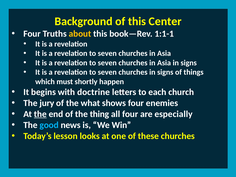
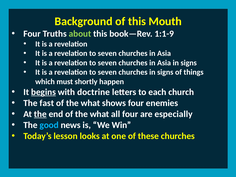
Center: Center -> Mouth
about colour: yellow -> light green
1:1-1: 1:1-1 -> 1:1-9
begins underline: none -> present
jury: jury -> fast
end of the thing: thing -> what
